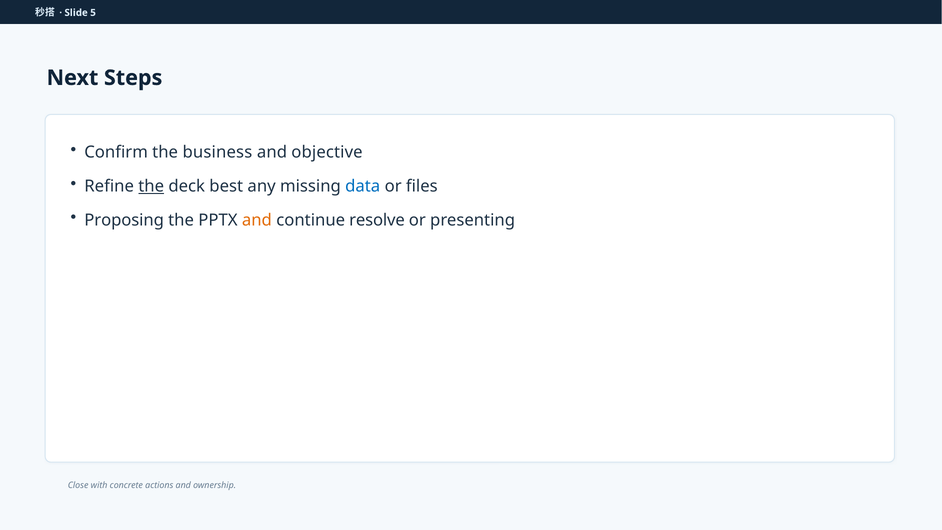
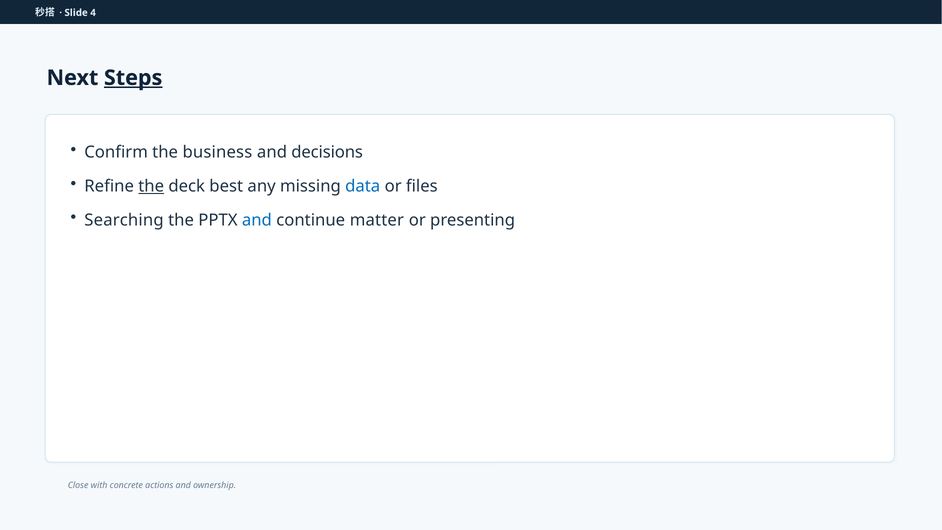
5: 5 -> 4
Steps underline: none -> present
objective: objective -> decisions
Proposing: Proposing -> Searching
and at (257, 220) colour: orange -> blue
resolve: resolve -> matter
